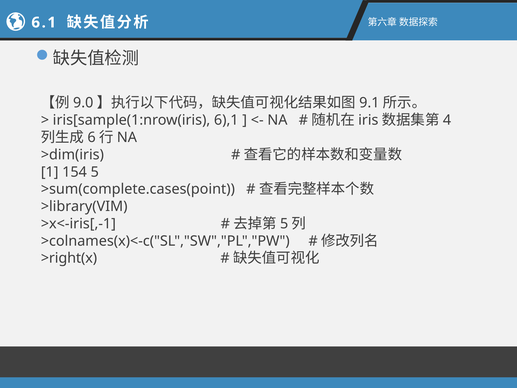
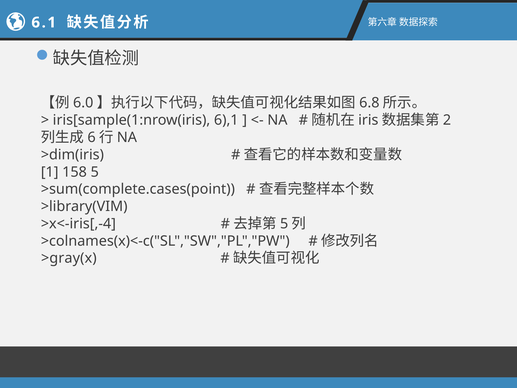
9.0: 9.0 -> 6.0
9.1: 9.1 -> 6.8
4: 4 -> 2
154: 154 -> 158
>x<-iris[,-1: >x<-iris[,-1 -> >x<-iris[,-4
>right(x: >right(x -> >gray(x
